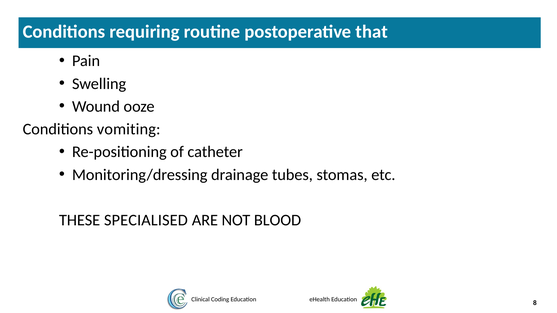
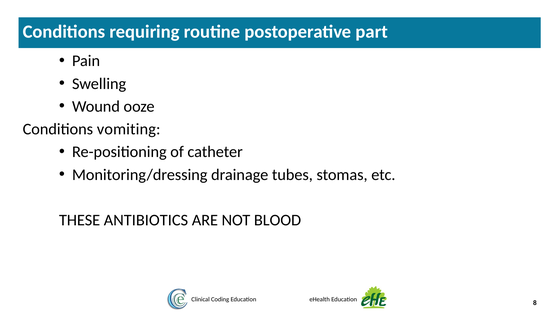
that: that -> part
SPECIALISED: SPECIALISED -> ANTIBIOTICS
